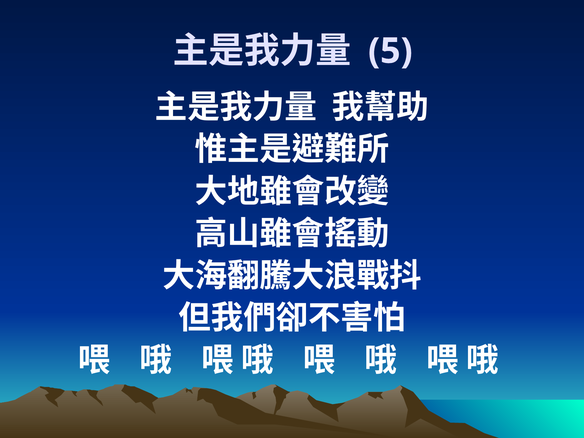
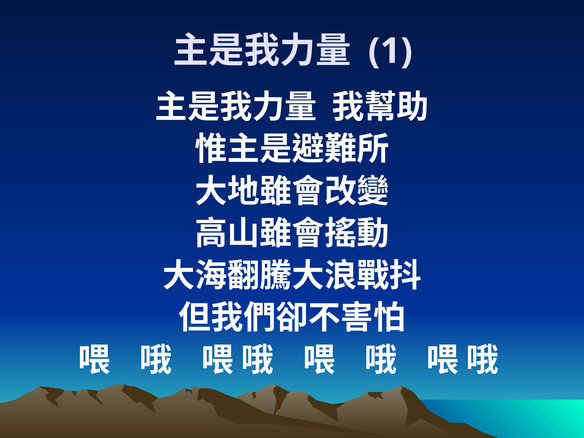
5: 5 -> 1
